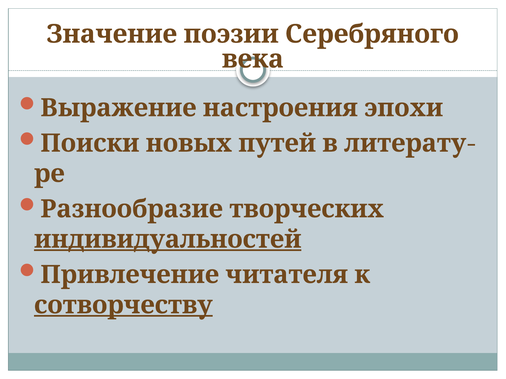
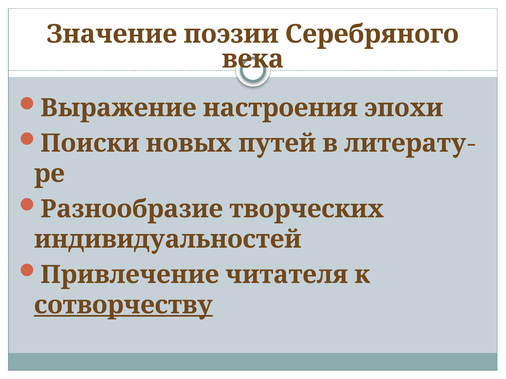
индивидуальностей underline: present -> none
